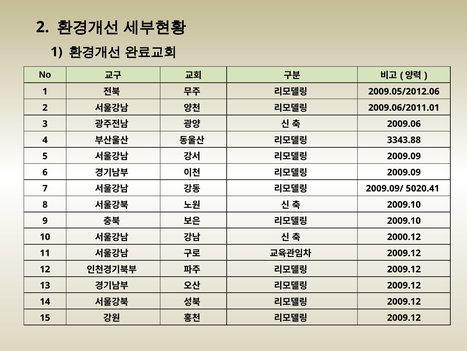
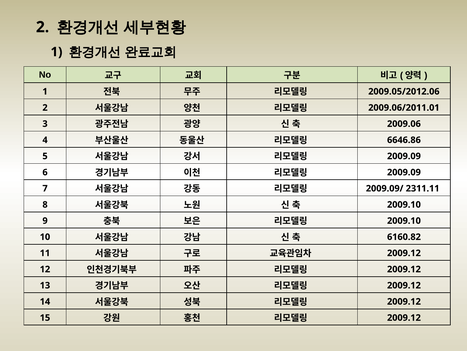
3343.88: 3343.88 -> 6646.86
5020.41: 5020.41 -> 2311.11
2000.12: 2000.12 -> 6160.82
